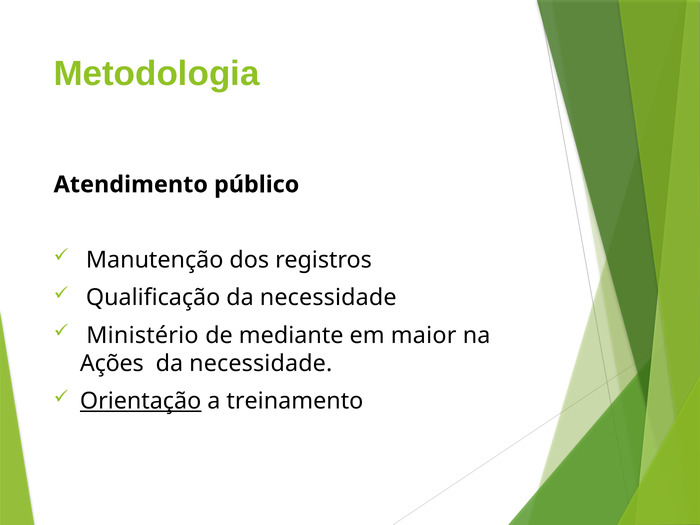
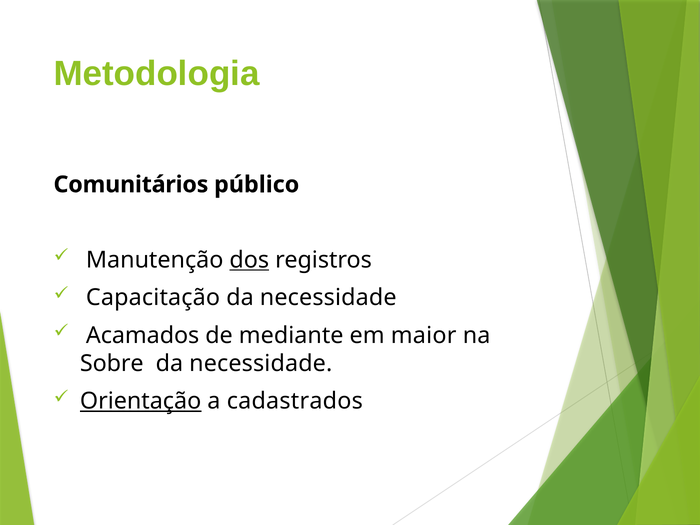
Atendimento: Atendimento -> Comunitários
dos underline: none -> present
Qualificação: Qualificação -> Capacitação
Ministério: Ministério -> Acamados
Ações: Ações -> Sobre
treinamento: treinamento -> cadastrados
